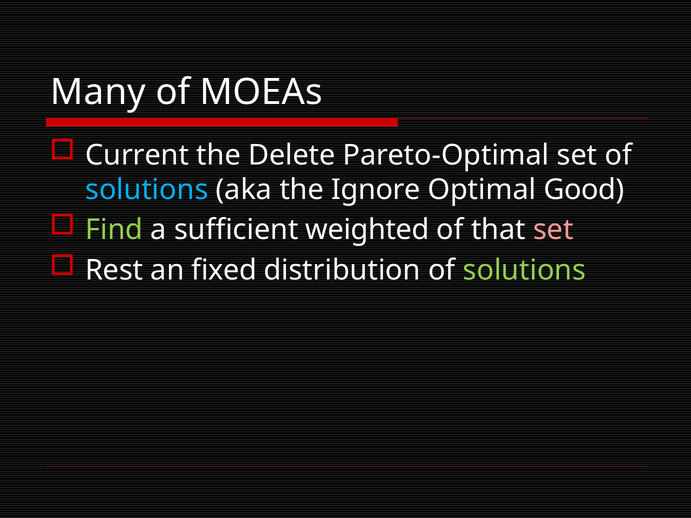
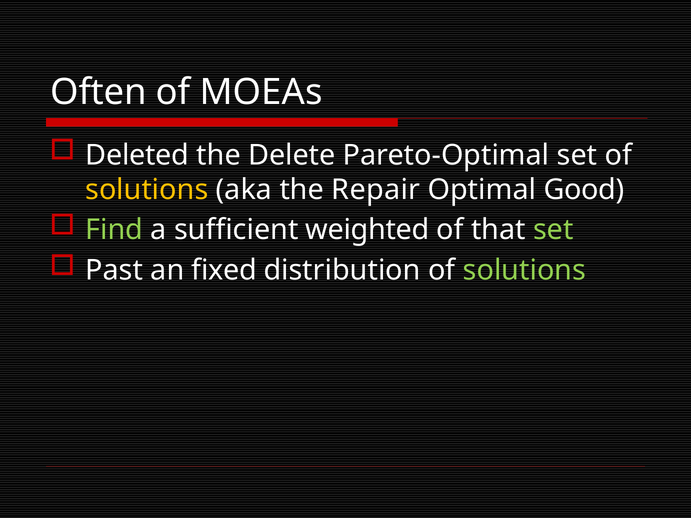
Many: Many -> Often
Current: Current -> Deleted
solutions at (147, 190) colour: light blue -> yellow
Ignore: Ignore -> Repair
set at (553, 230) colour: pink -> light green
Rest: Rest -> Past
